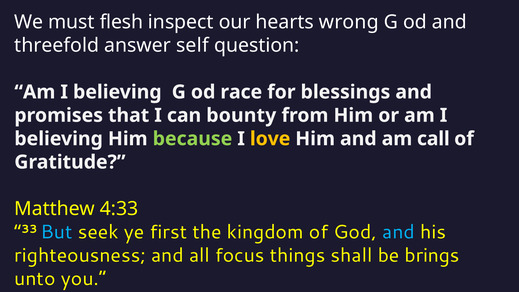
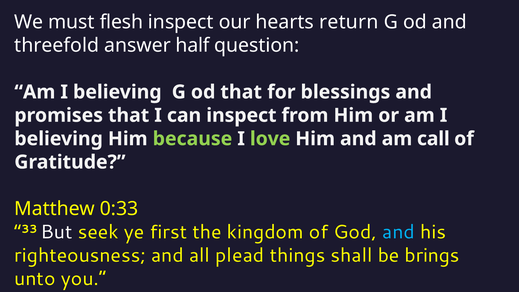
wrong: wrong -> return
self: self -> half
od race: race -> that
can bounty: bounty -> inspect
love colour: yellow -> light green
4:33: 4:33 -> 0:33
But colour: light blue -> white
focus: focus -> plead
